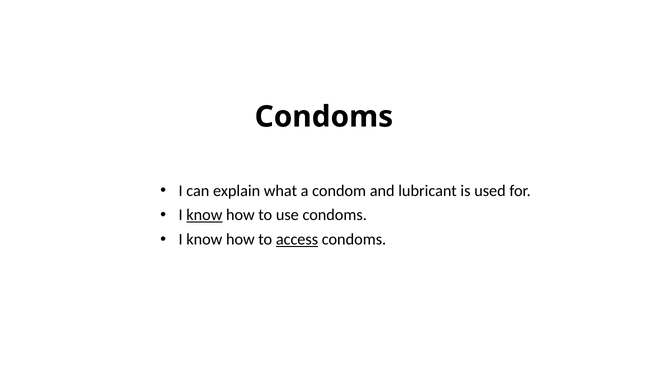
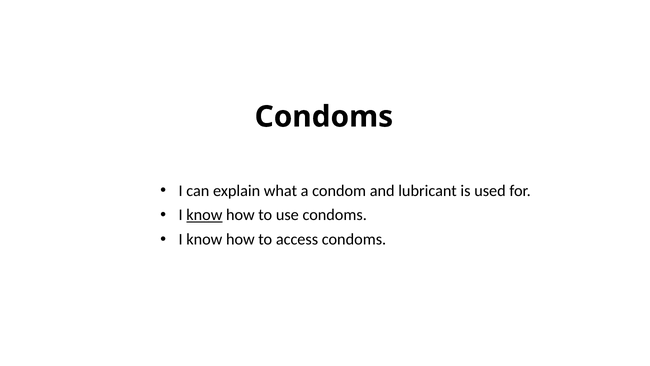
access underline: present -> none
